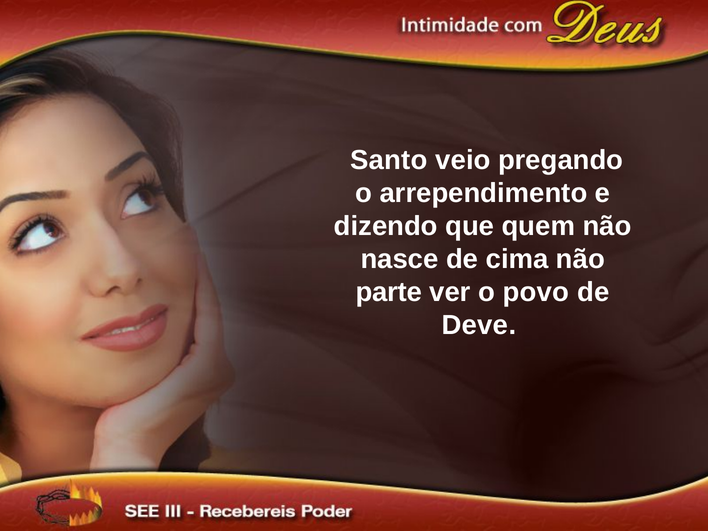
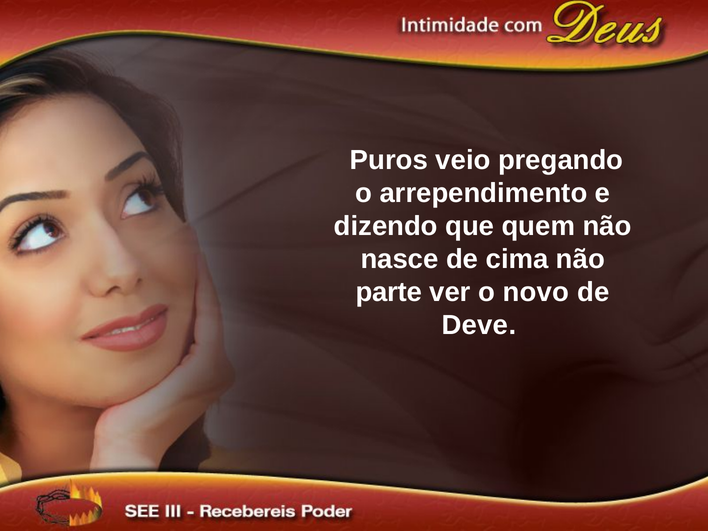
Santo: Santo -> Puros
povo: povo -> novo
